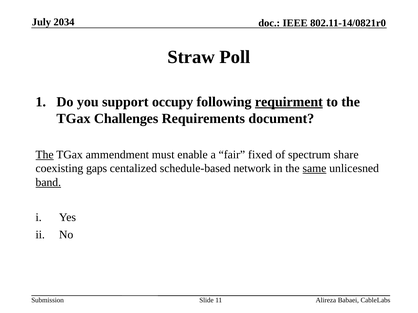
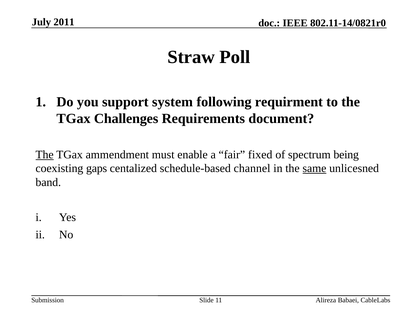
2034: 2034 -> 2011
occupy: occupy -> system
requirment underline: present -> none
share: share -> being
network: network -> channel
band underline: present -> none
